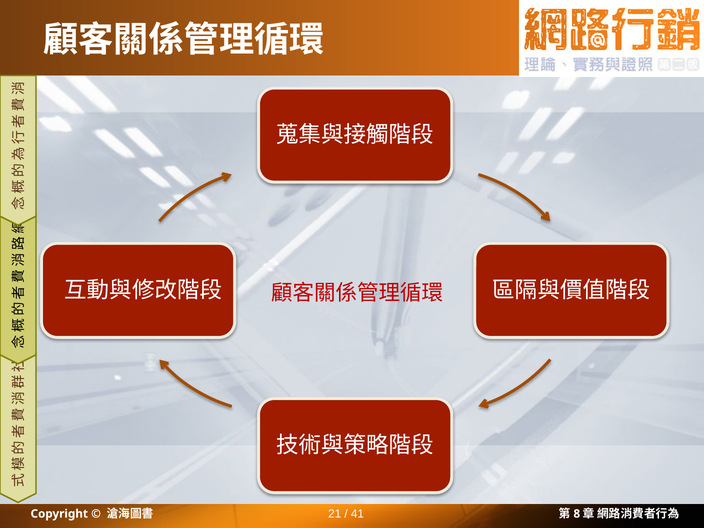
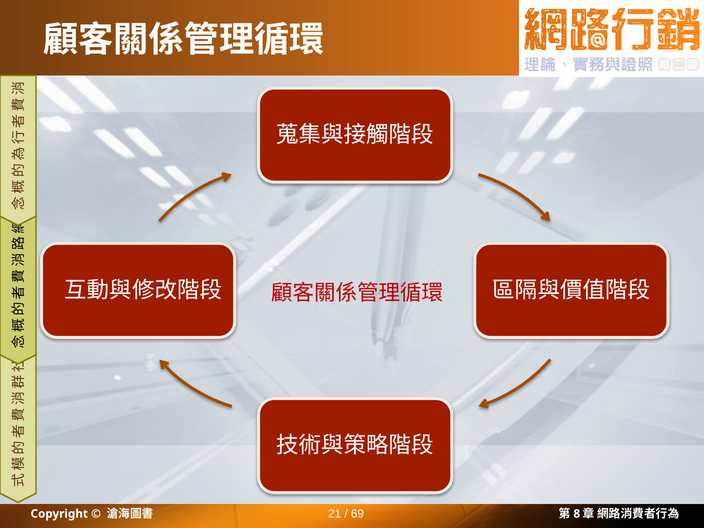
41: 41 -> 69
